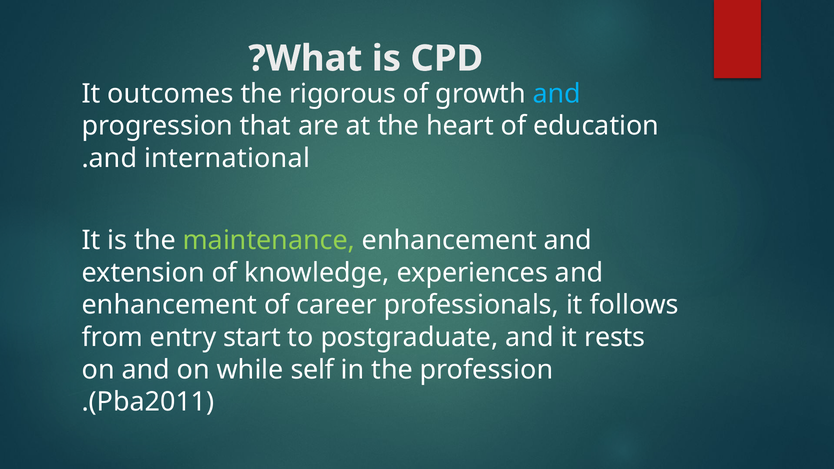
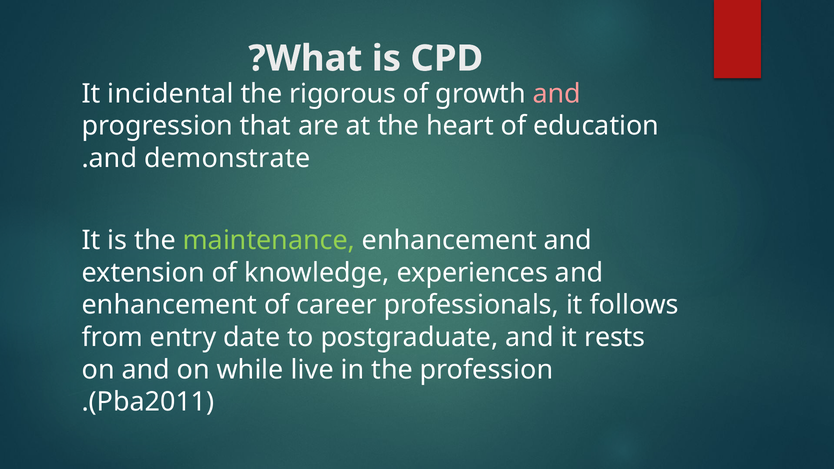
outcomes: outcomes -> incidental
and at (557, 94) colour: light blue -> pink
international: international -> demonstrate
start: start -> date
self: self -> live
